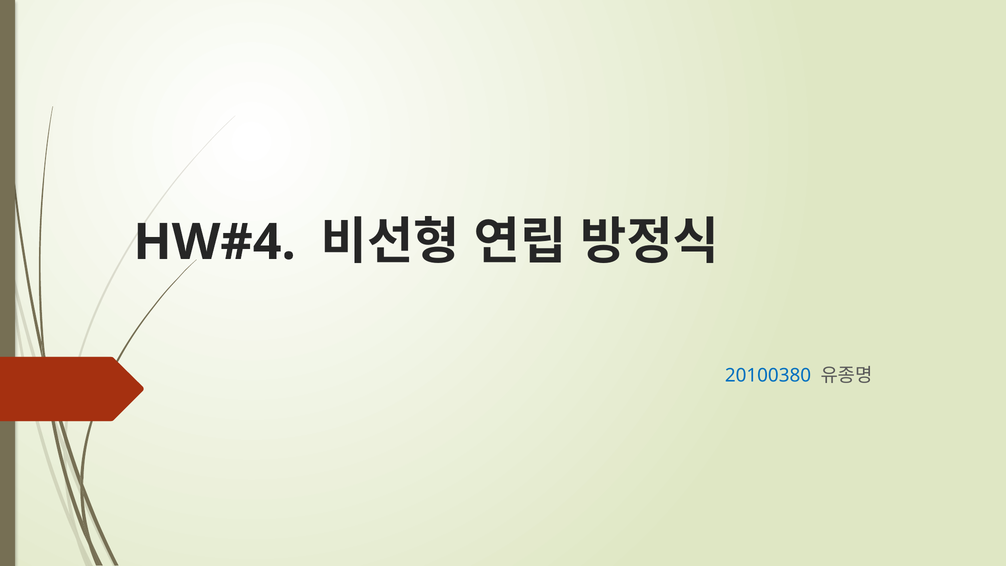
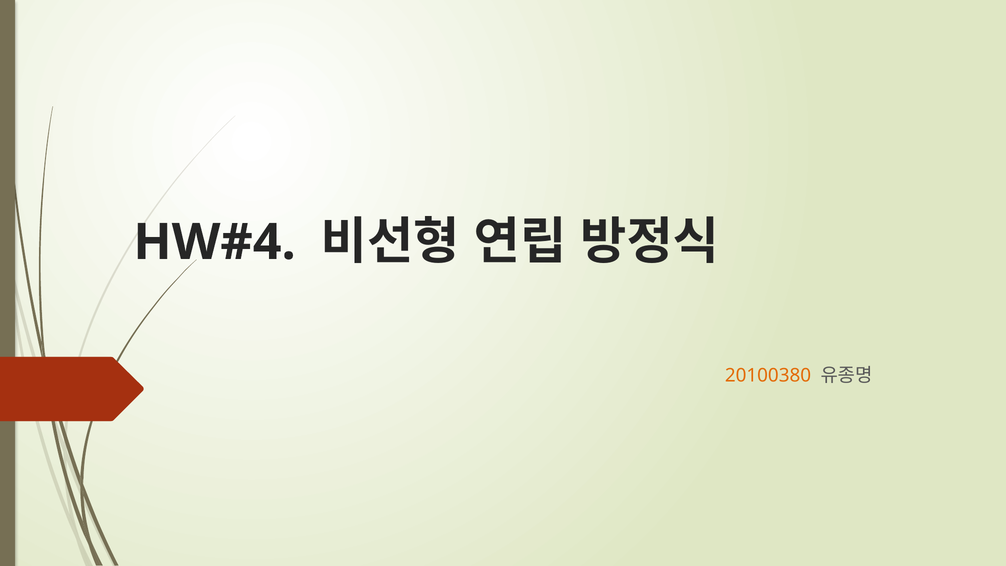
20100380 colour: blue -> orange
